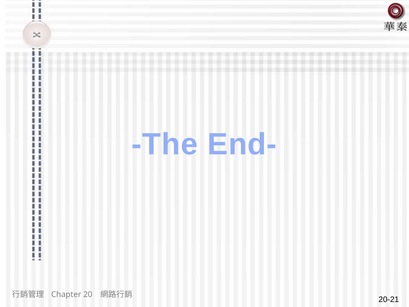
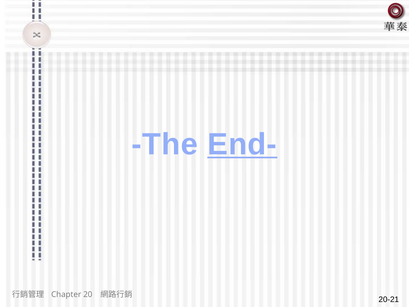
End- underline: none -> present
